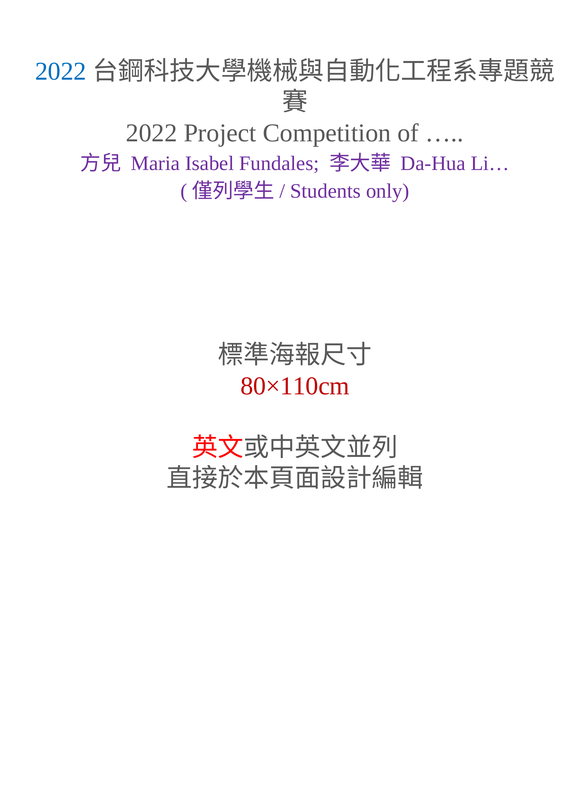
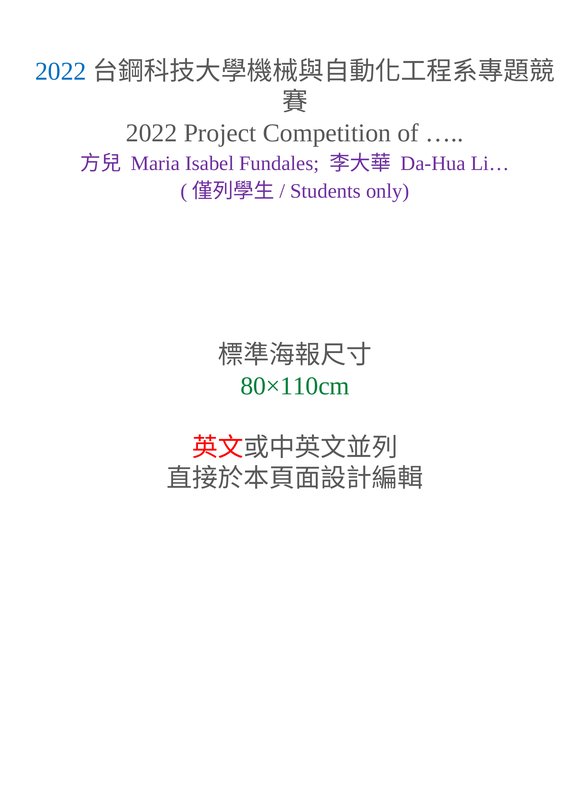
80×110cm colour: red -> green
